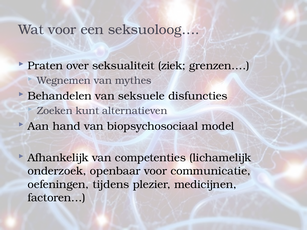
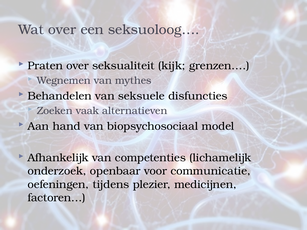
Wat voor: voor -> over
ziek: ziek -> kijk
kunt: kunt -> vaak
